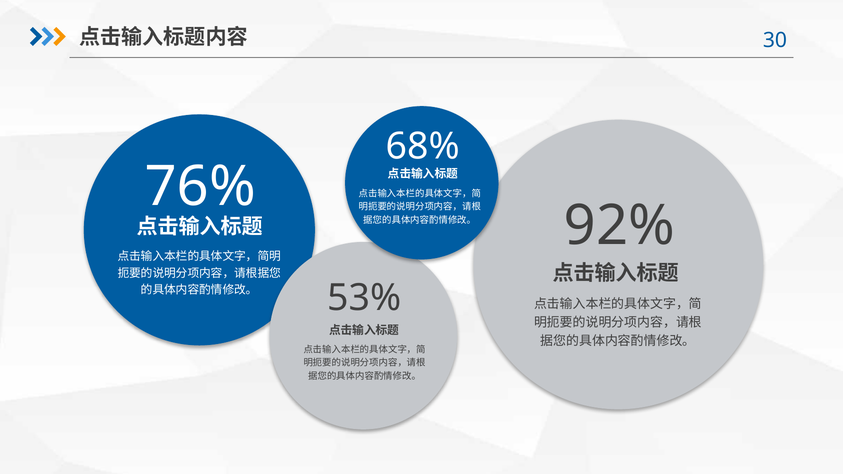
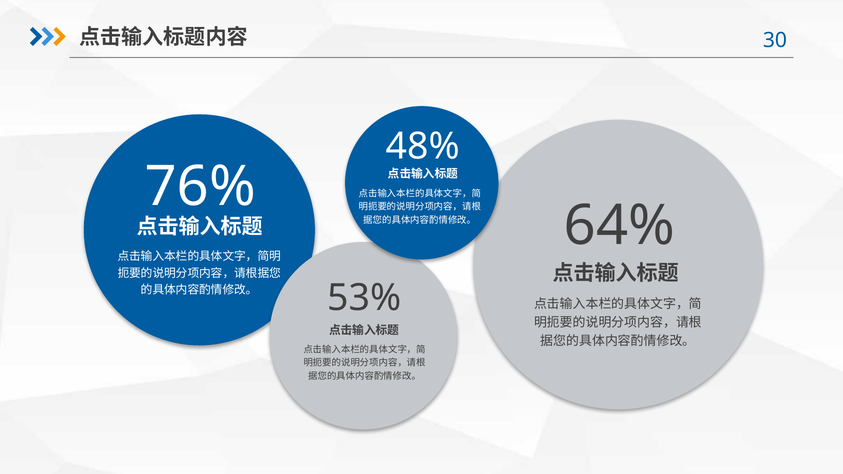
68%: 68% -> 48%
92%: 92% -> 64%
